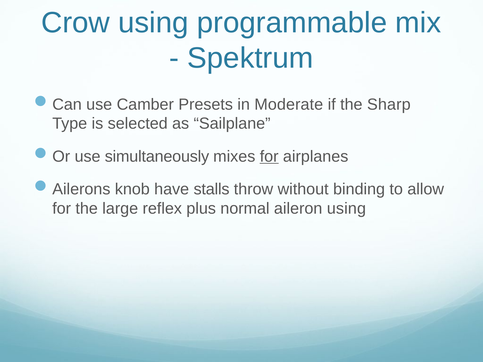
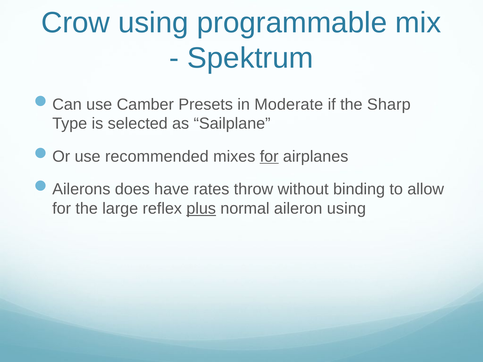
simultaneously: simultaneously -> recommended
knob: knob -> does
stalls: stalls -> rates
plus underline: none -> present
